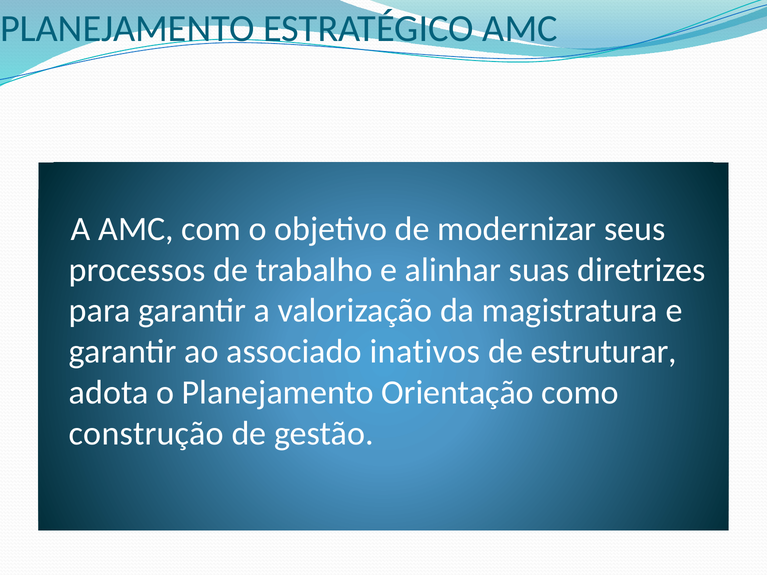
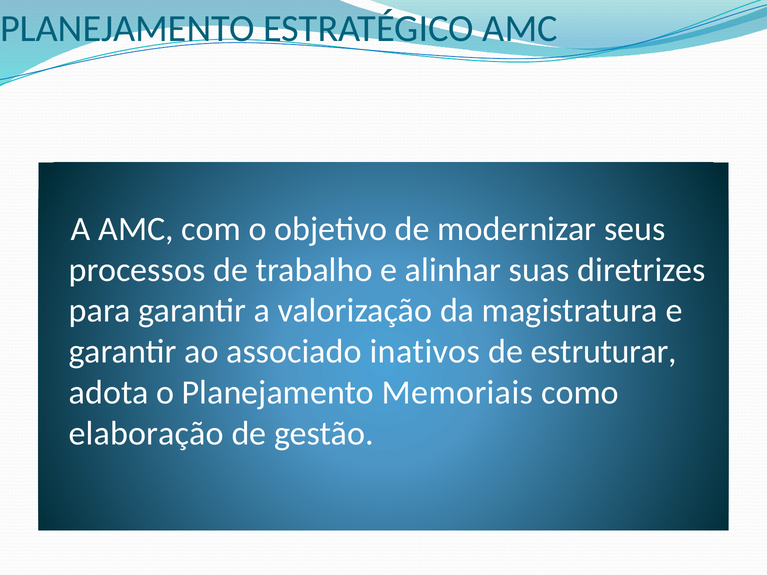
Orientação: Orientação -> Memoriais
construção: construção -> elaboração
